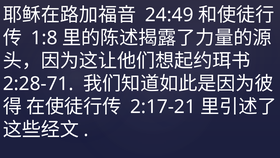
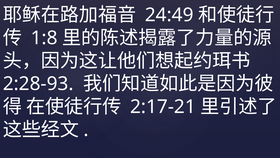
2:28-71: 2:28-71 -> 2:28-93
